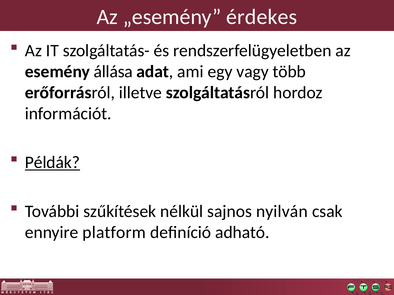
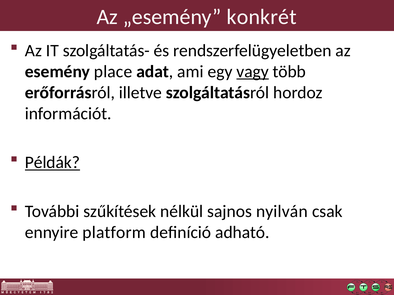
érdekes: érdekes -> konkrét
állása: állása -> place
vagy underline: none -> present
